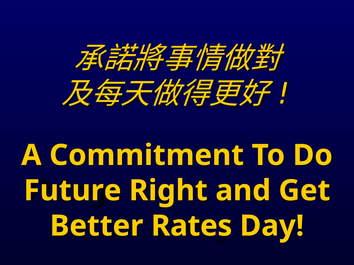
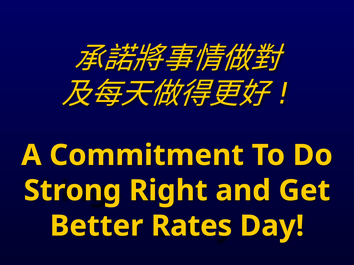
Future: Future -> Strong
